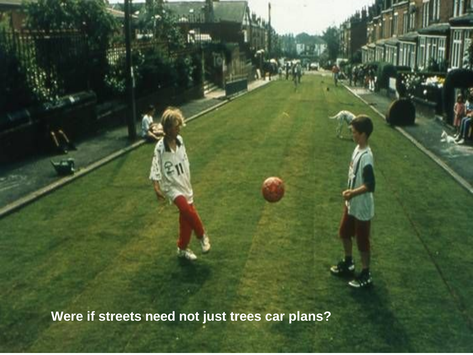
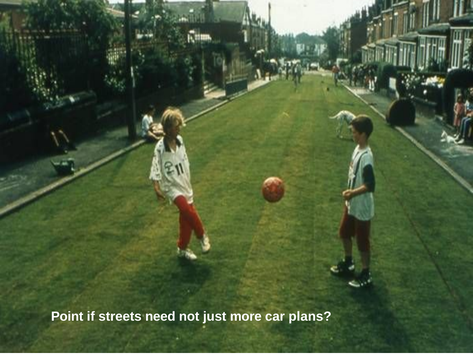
Were: Were -> Point
trees: trees -> more
